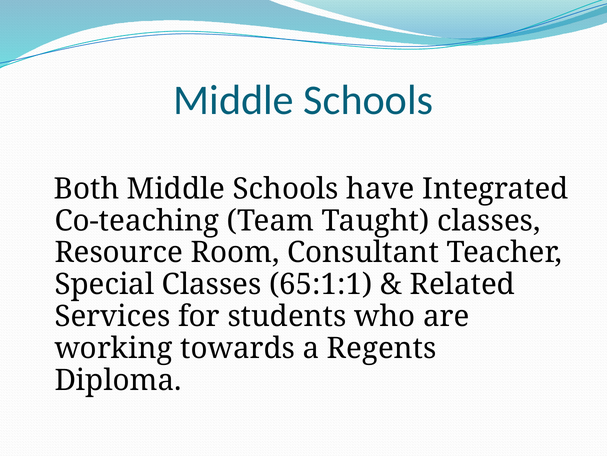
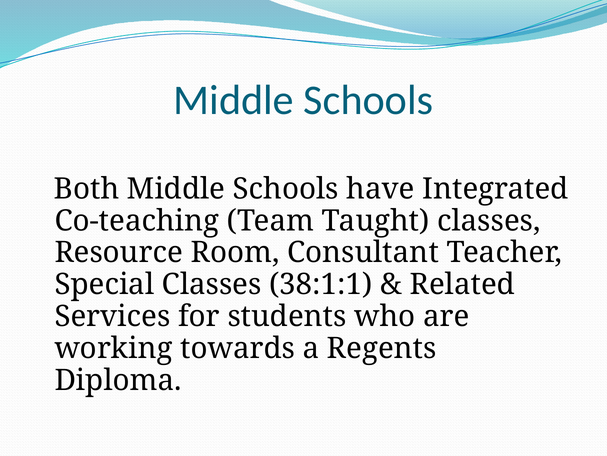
65:1:1: 65:1:1 -> 38:1:1
